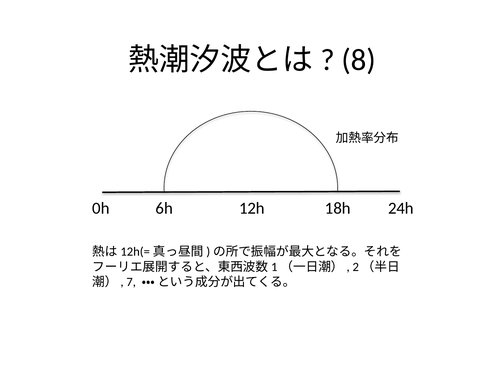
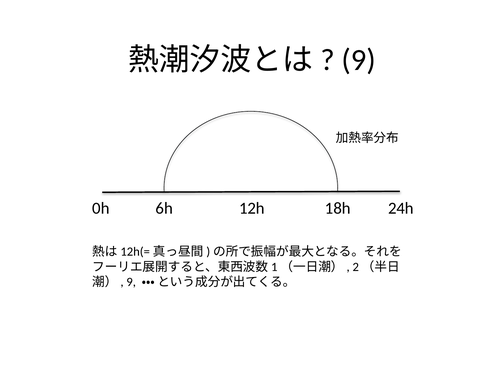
8 at (359, 60): 8 -> 9
7 at (131, 282): 7 -> 9
